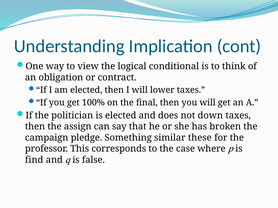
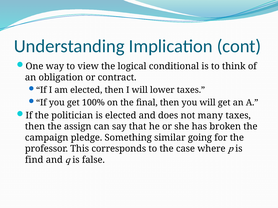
down: down -> many
these: these -> going
